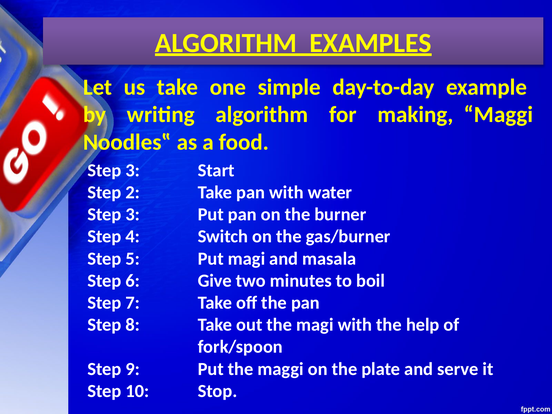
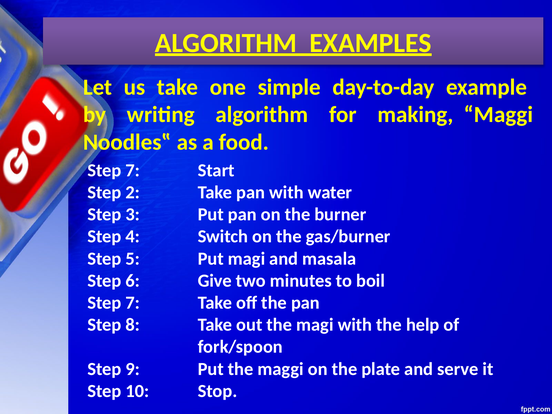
3 at (133, 170): 3 -> 7
